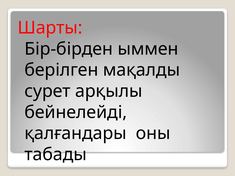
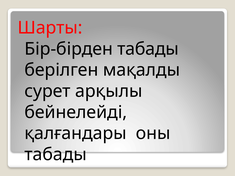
Бір-бірден ыммен: ыммен -> табады
